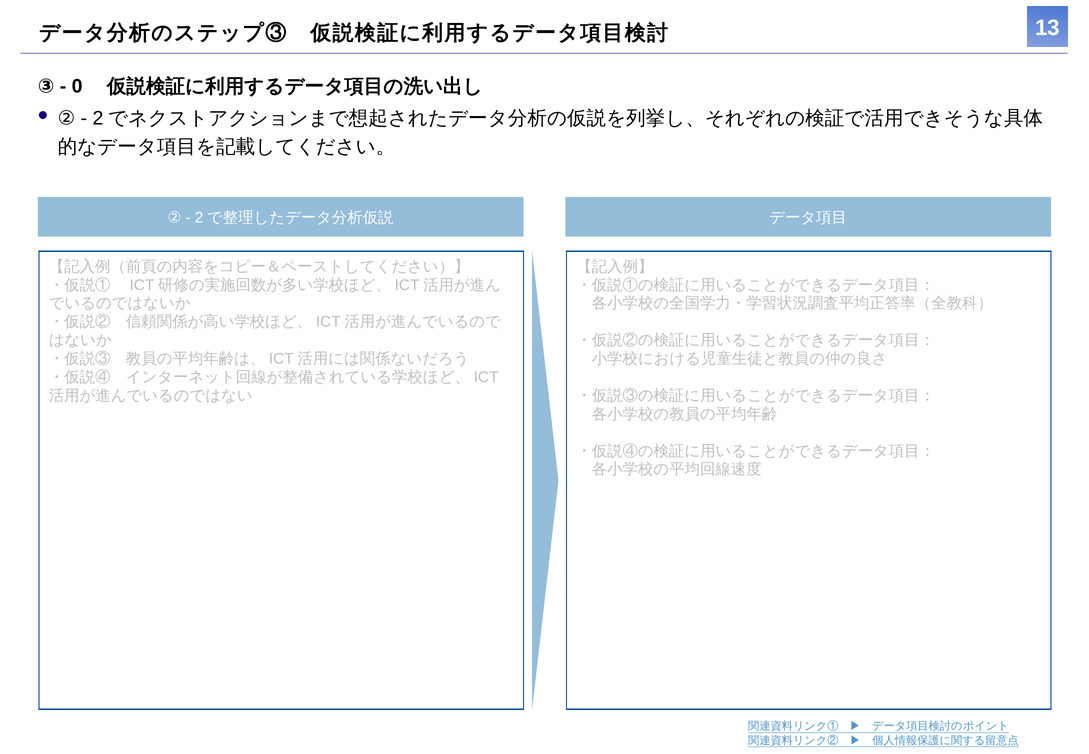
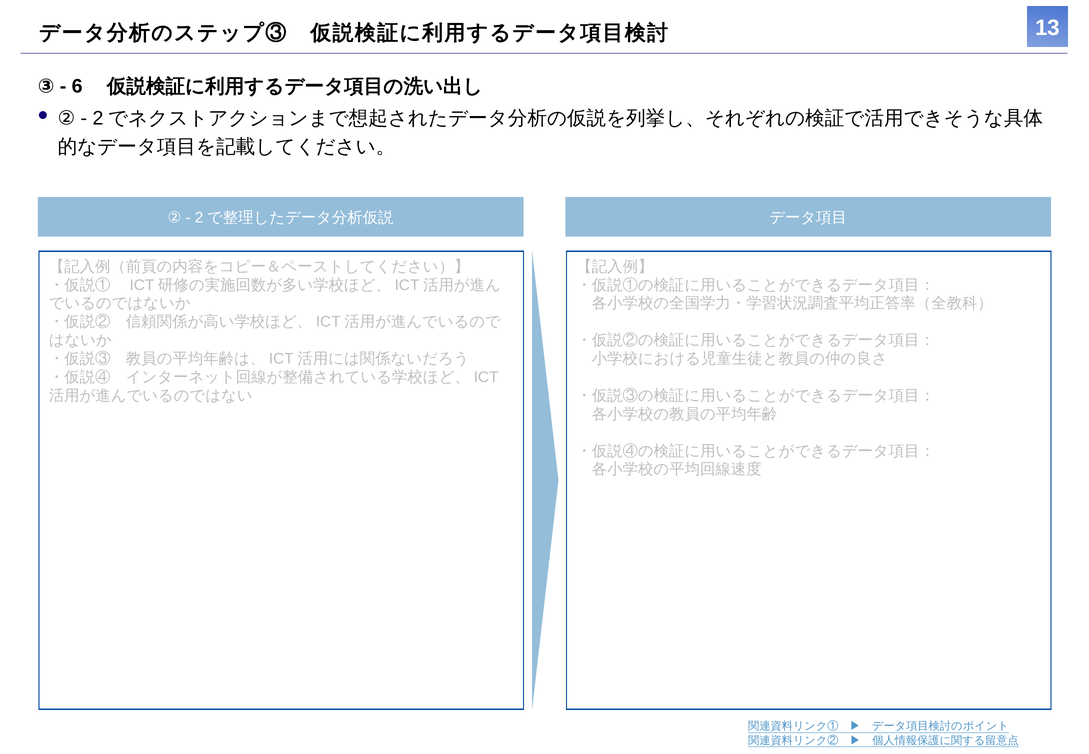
0: 0 -> 6
